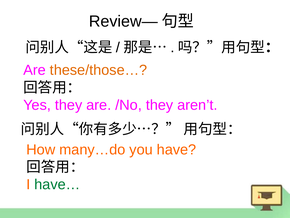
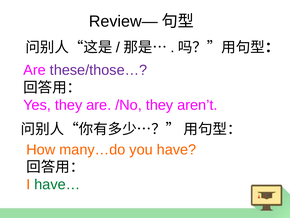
these/those… colour: orange -> purple
